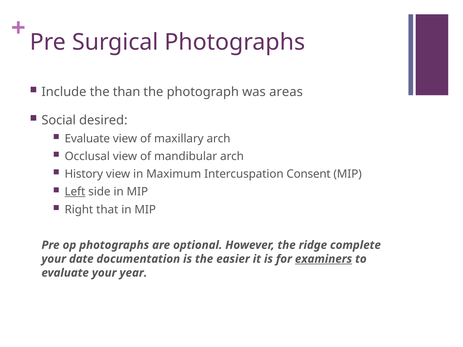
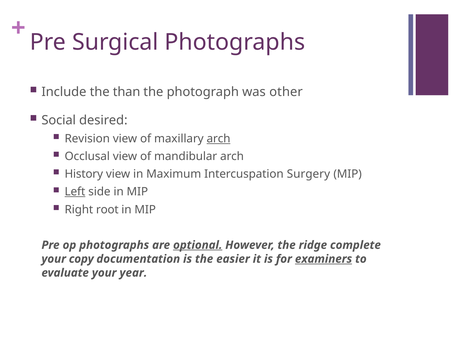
areas: areas -> other
Evaluate at (87, 139): Evaluate -> Revision
arch at (219, 139) underline: none -> present
Consent: Consent -> Surgery
that: that -> root
optional underline: none -> present
date: date -> copy
